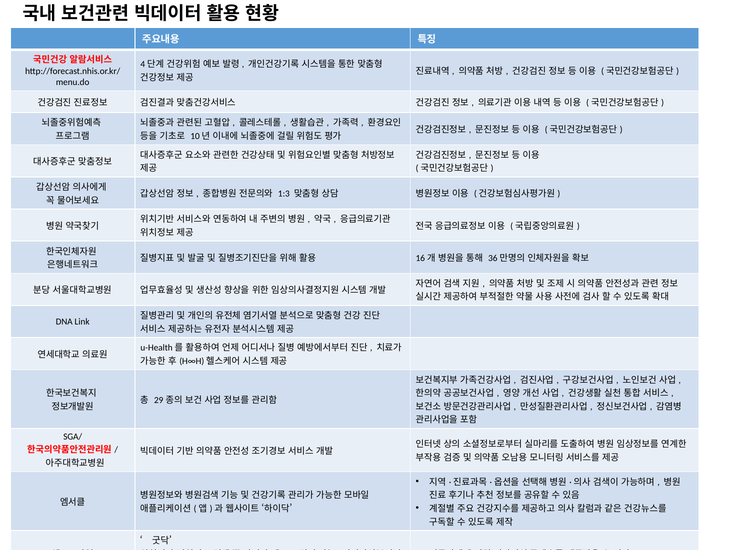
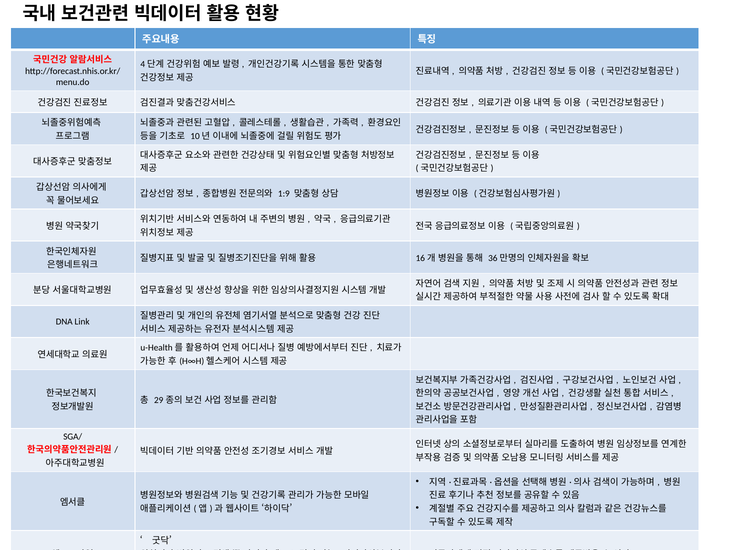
1:3: 1:3 -> 1:9
